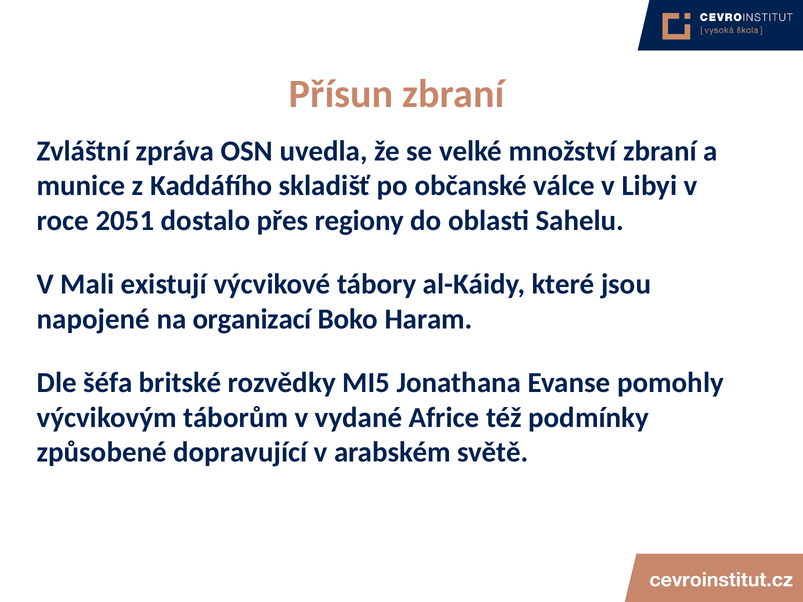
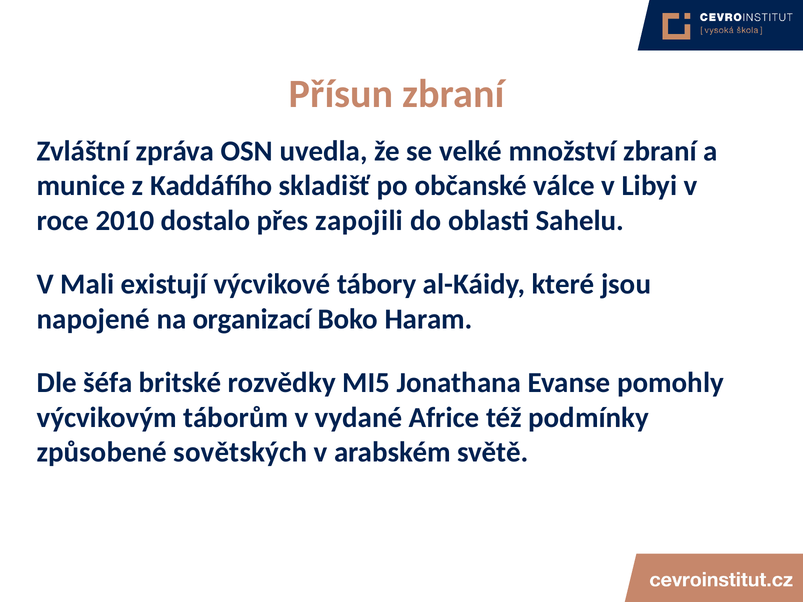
2051: 2051 -> 2010
regiony: regiony -> zapojili
dopravující: dopravující -> sovětských
